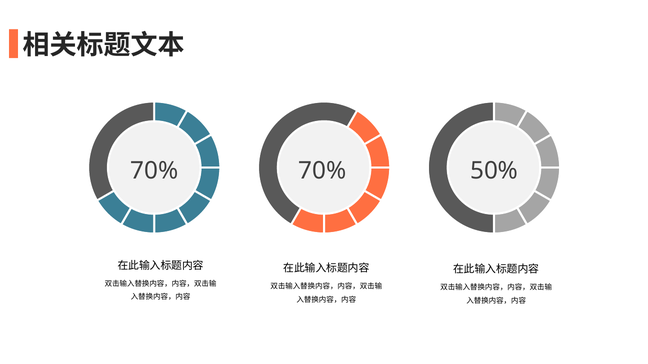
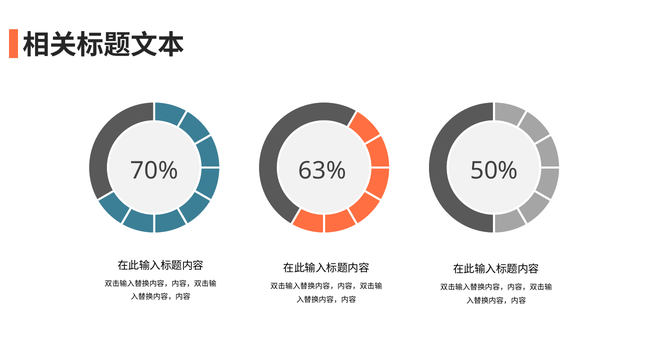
70% 70%: 70% -> 63%
